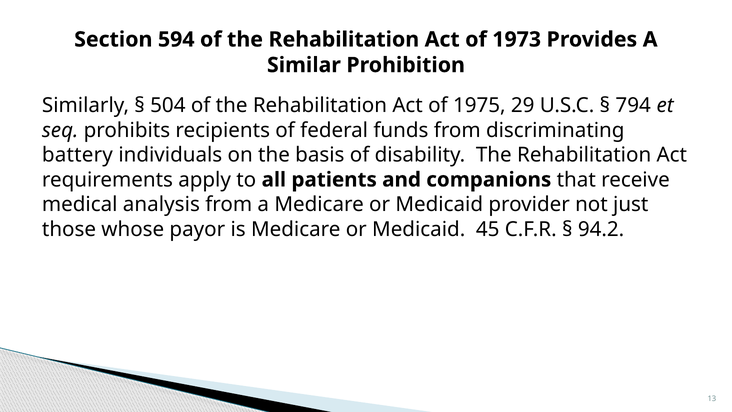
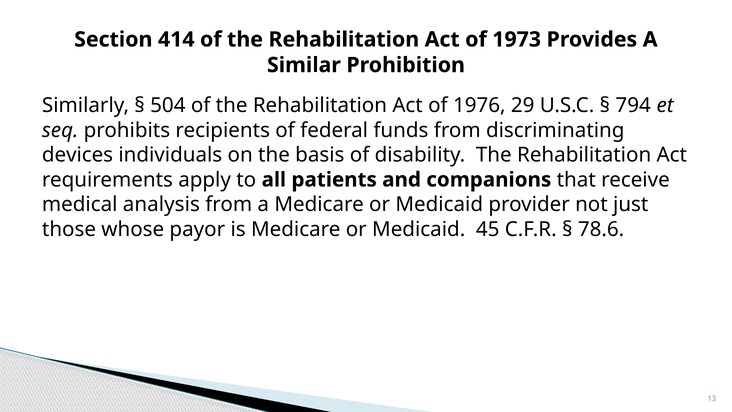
594: 594 -> 414
1975: 1975 -> 1976
battery: battery -> devices
94.2: 94.2 -> 78.6
